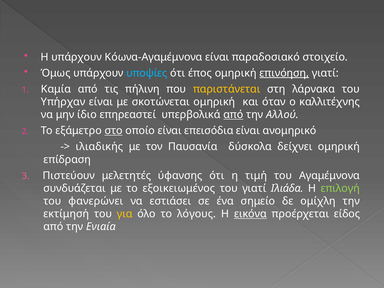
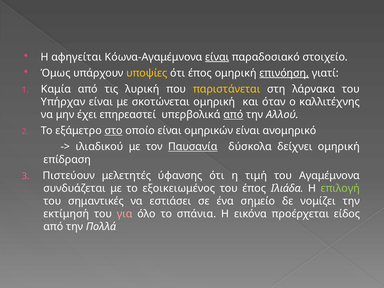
Η υπάρχουν: υπάρχουν -> αφηγείται
είναι at (217, 57) underline: none -> present
υποψίες colour: light blue -> yellow
πήλινη: πήλινη -> λυρική
ίδιο: ίδιο -> έχει
επεισόδια: επεισόδια -> ομηρικών
ιλιαδικής: ιλιαδικής -> ιλιαδικού
Παυσανία underline: none -> present
του γιατί: γιατί -> έπος
φανερώνει: φανερώνει -> σημαντικές
ομίχλη: ομίχλη -> νομίζει
για colour: yellow -> pink
λόγους: λόγους -> σπάνια
εικόνα underline: present -> none
Ενιαία: Ενιαία -> Πολλά
